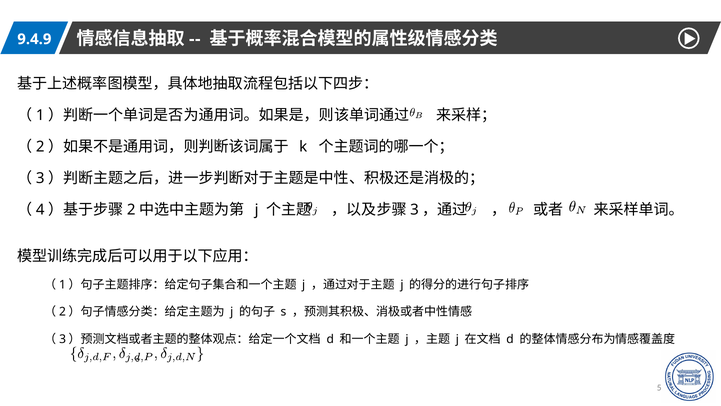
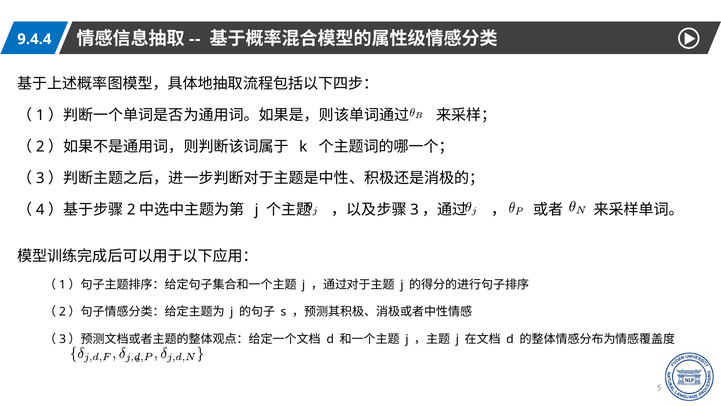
9.4.9: 9.4.9 -> 9.4.4
